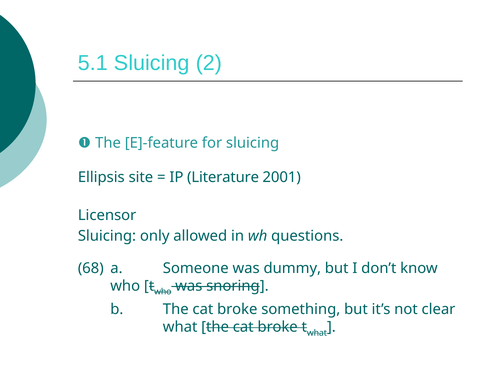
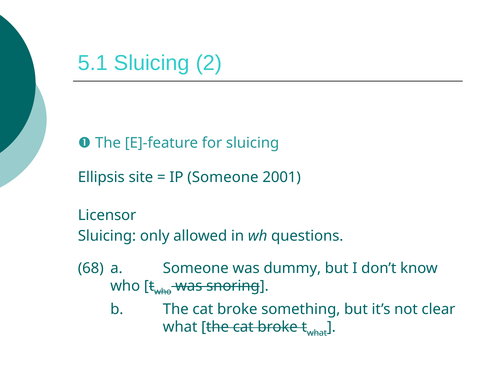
IP Literature: Literature -> Someone
